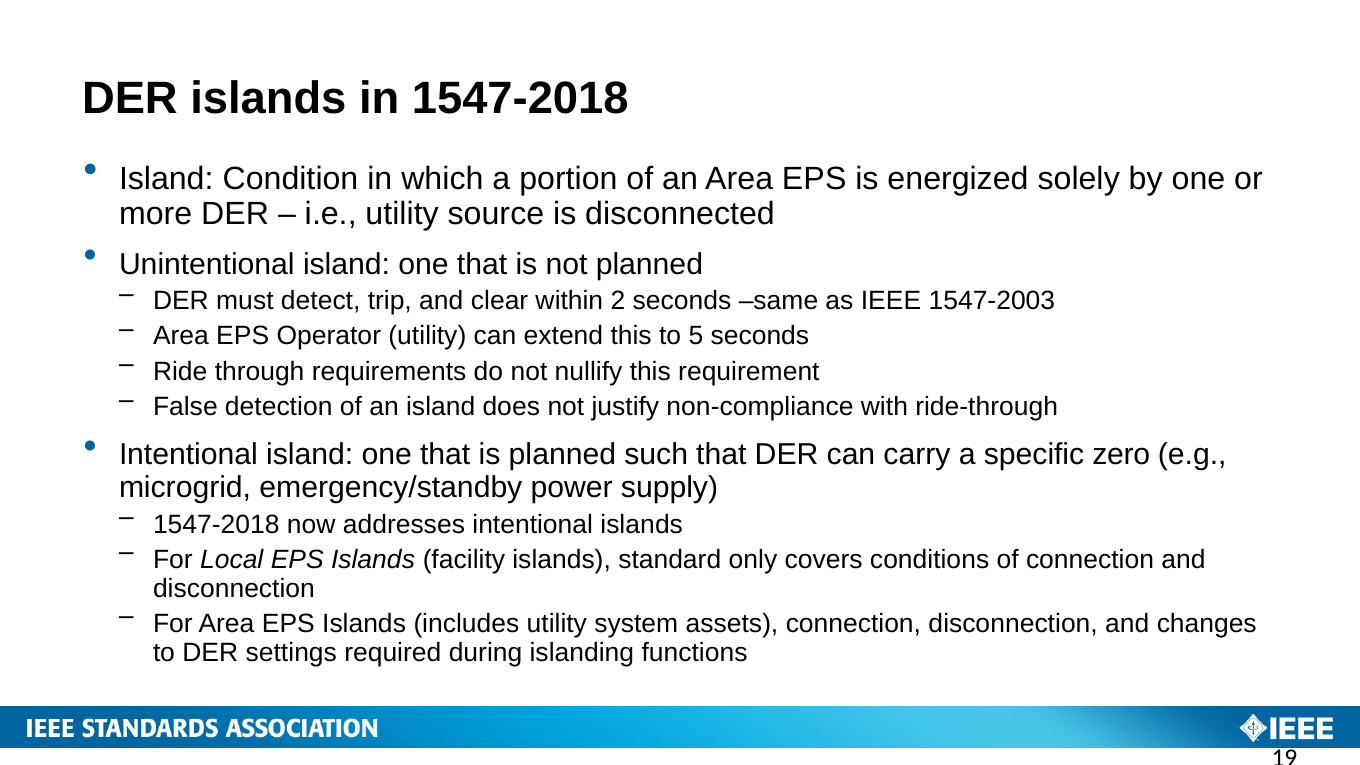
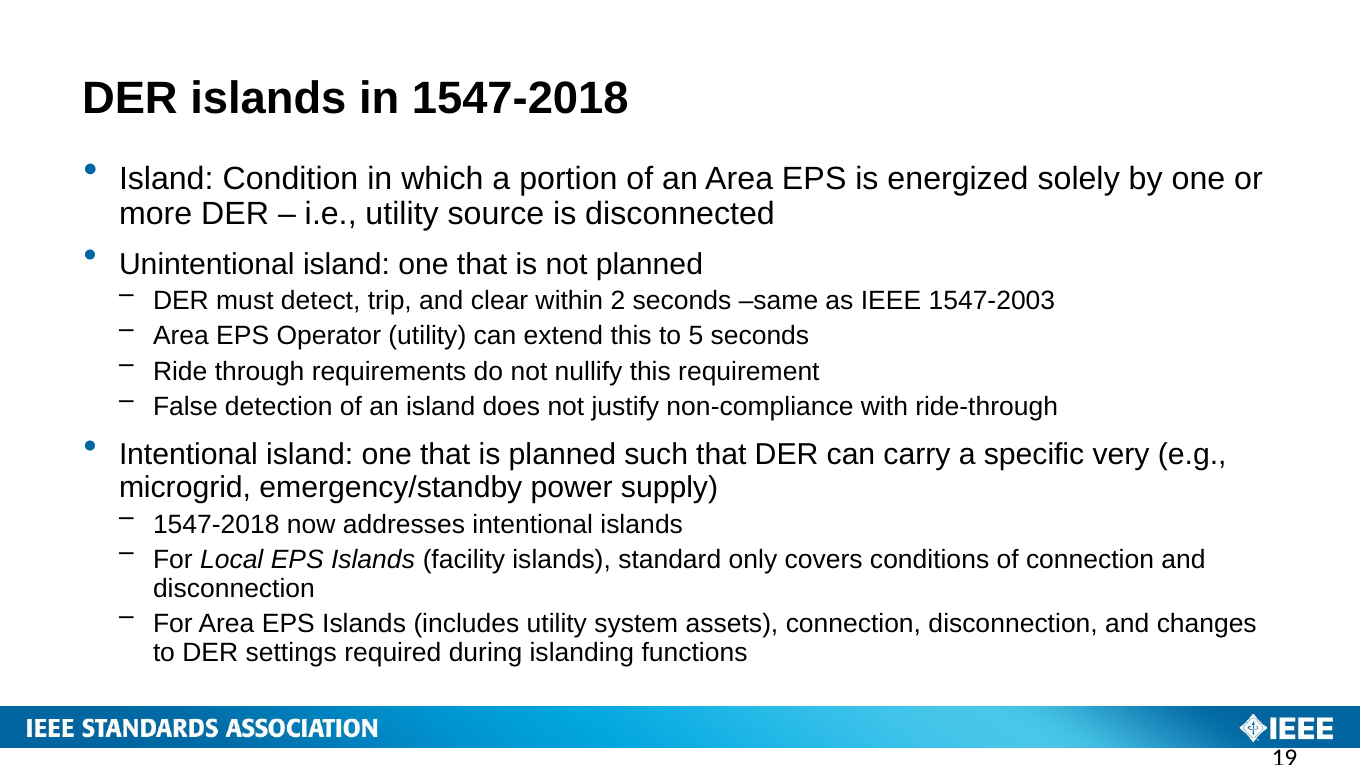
zero: zero -> very
